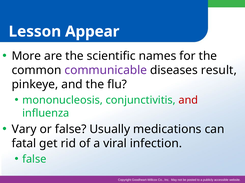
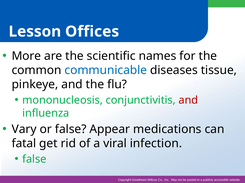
Appear: Appear -> Offices
communicable colour: purple -> blue
result: result -> tissue
Usually: Usually -> Appear
